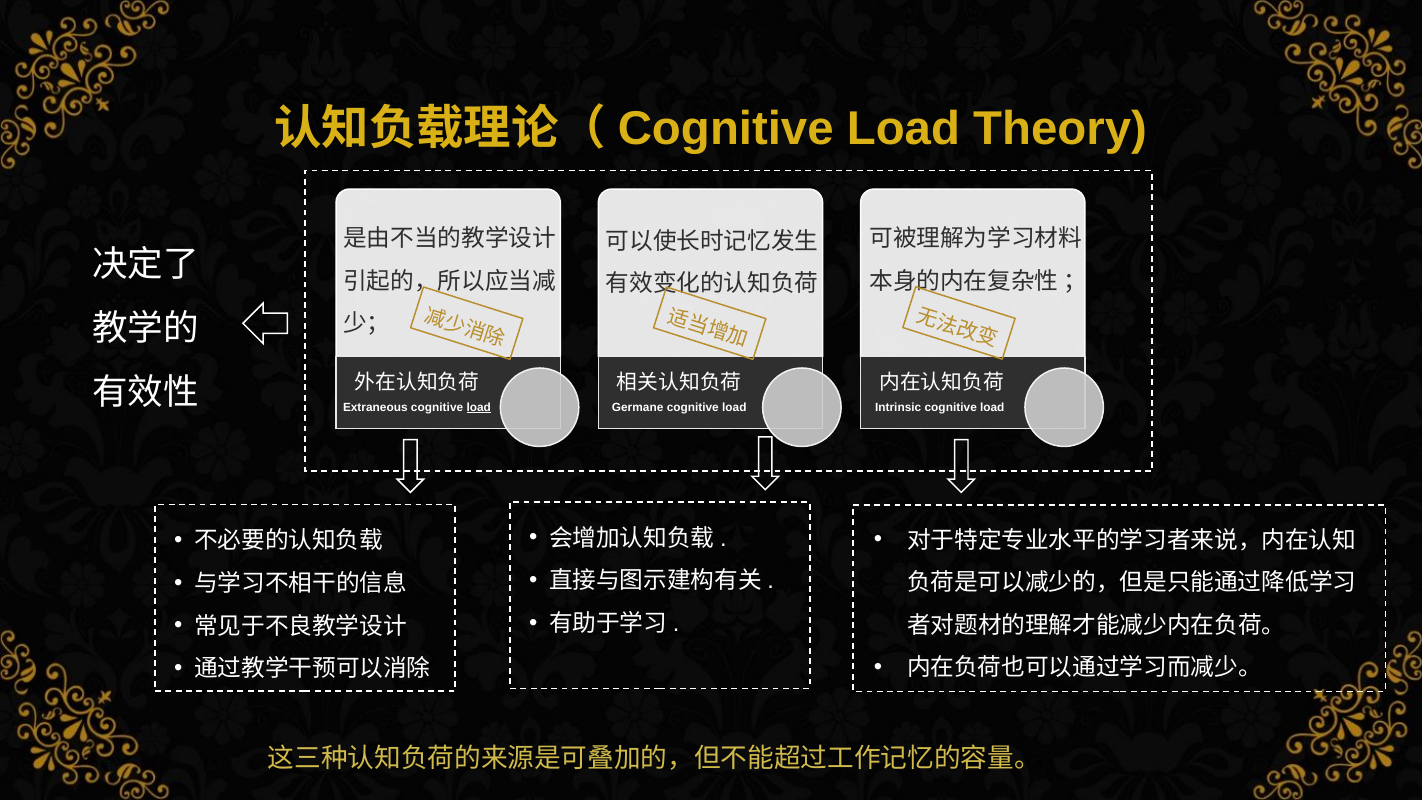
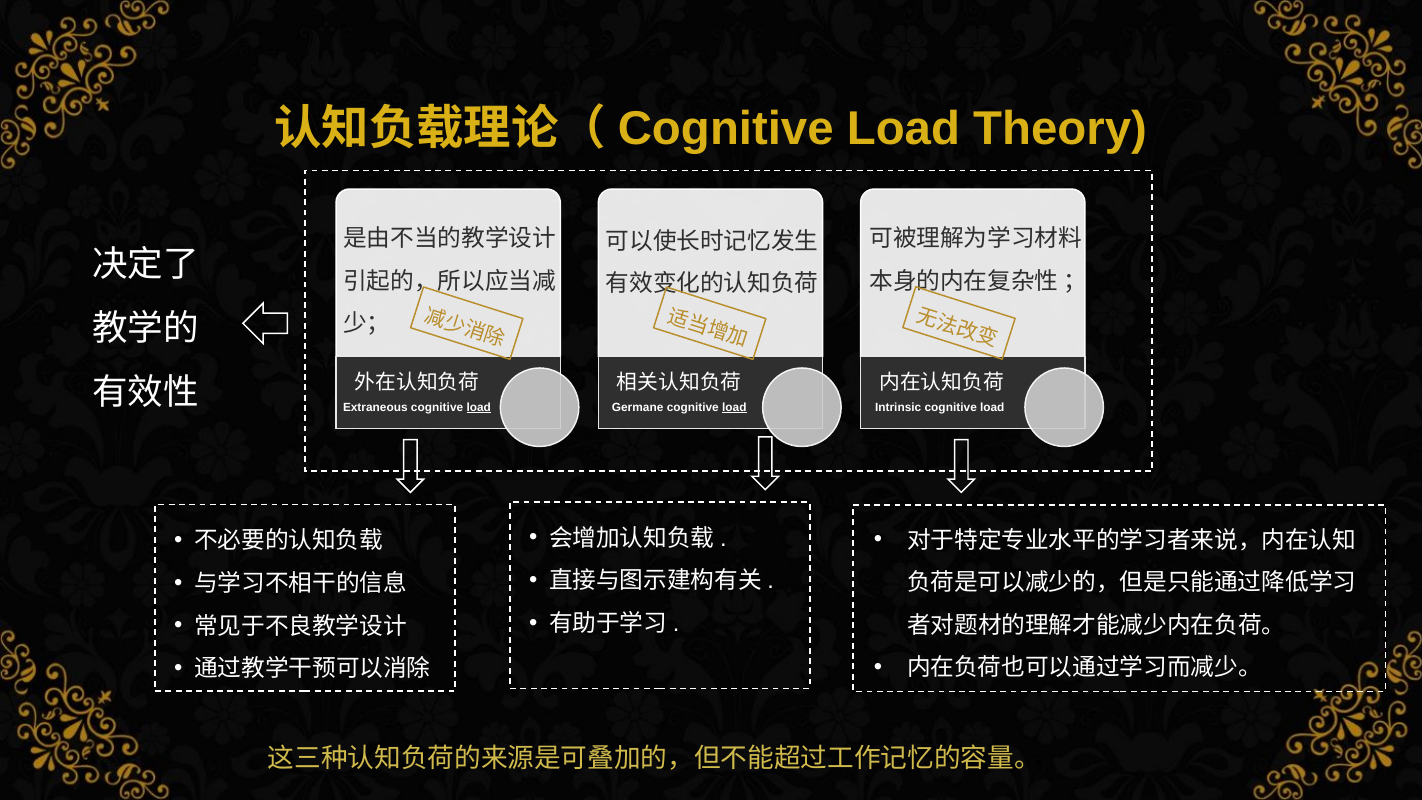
load at (734, 407) underline: none -> present
